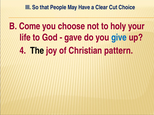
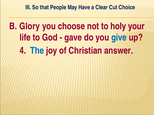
Come: Come -> Glory
The colour: black -> blue
pattern: pattern -> answer
